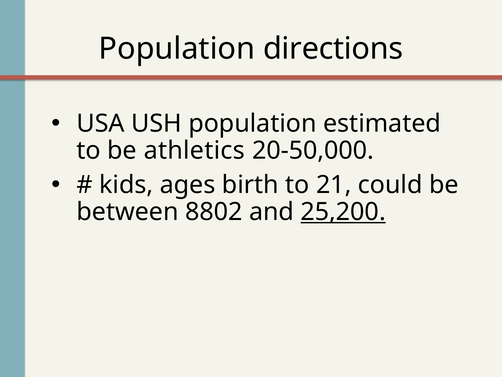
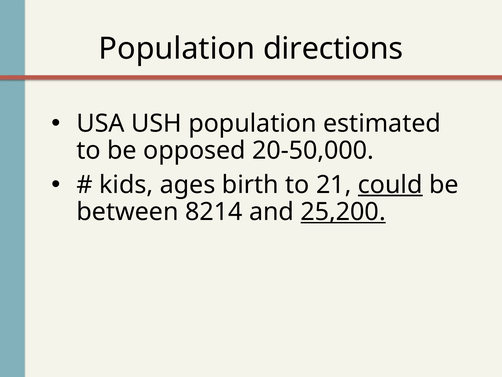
athletics: athletics -> opposed
could underline: none -> present
8802: 8802 -> 8214
